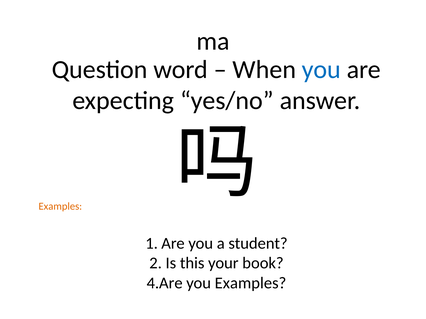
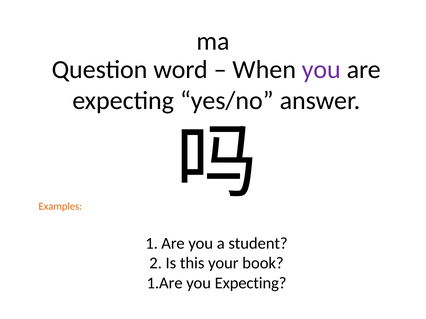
you at (321, 70) colour: blue -> purple
4.Are at (165, 283): 4.Are -> 1.Are
you Examples: Examples -> Expecting
